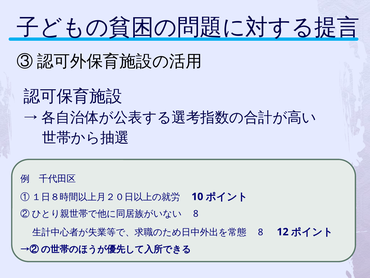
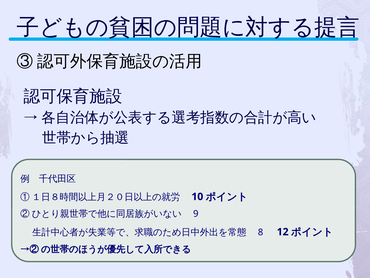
8 at (196, 214): 8 -> 9
